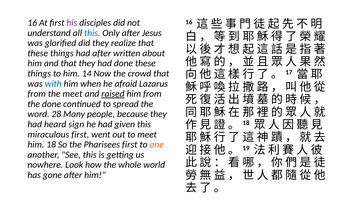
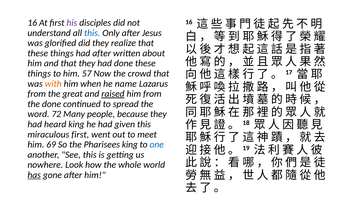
14: 14 -> 57
with colour: blue -> orange
afraid: afraid -> name
the meet: meet -> great
28: 28 -> 72
heard sign: sign -> king
18: 18 -> 69
Pharisees first: first -> king
one colour: orange -> blue
has underline: none -> present
